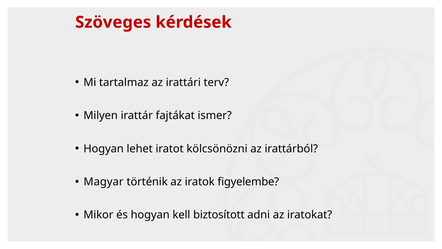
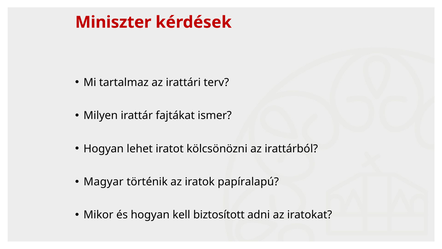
Szöveges: Szöveges -> Miniszter
figyelembe: figyelembe -> papíralapú
